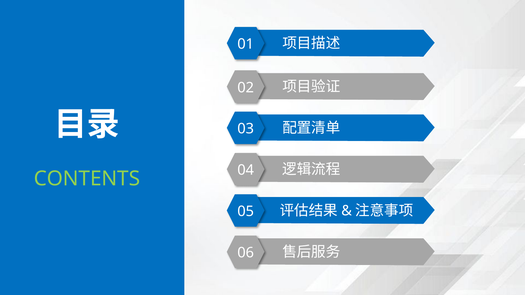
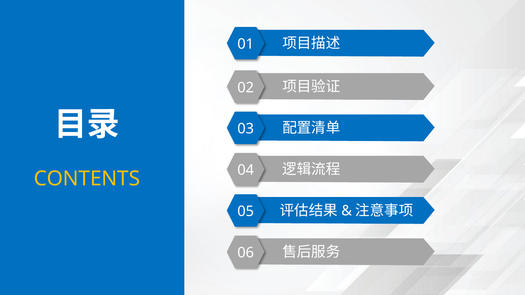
CONTENTS colour: light green -> yellow
